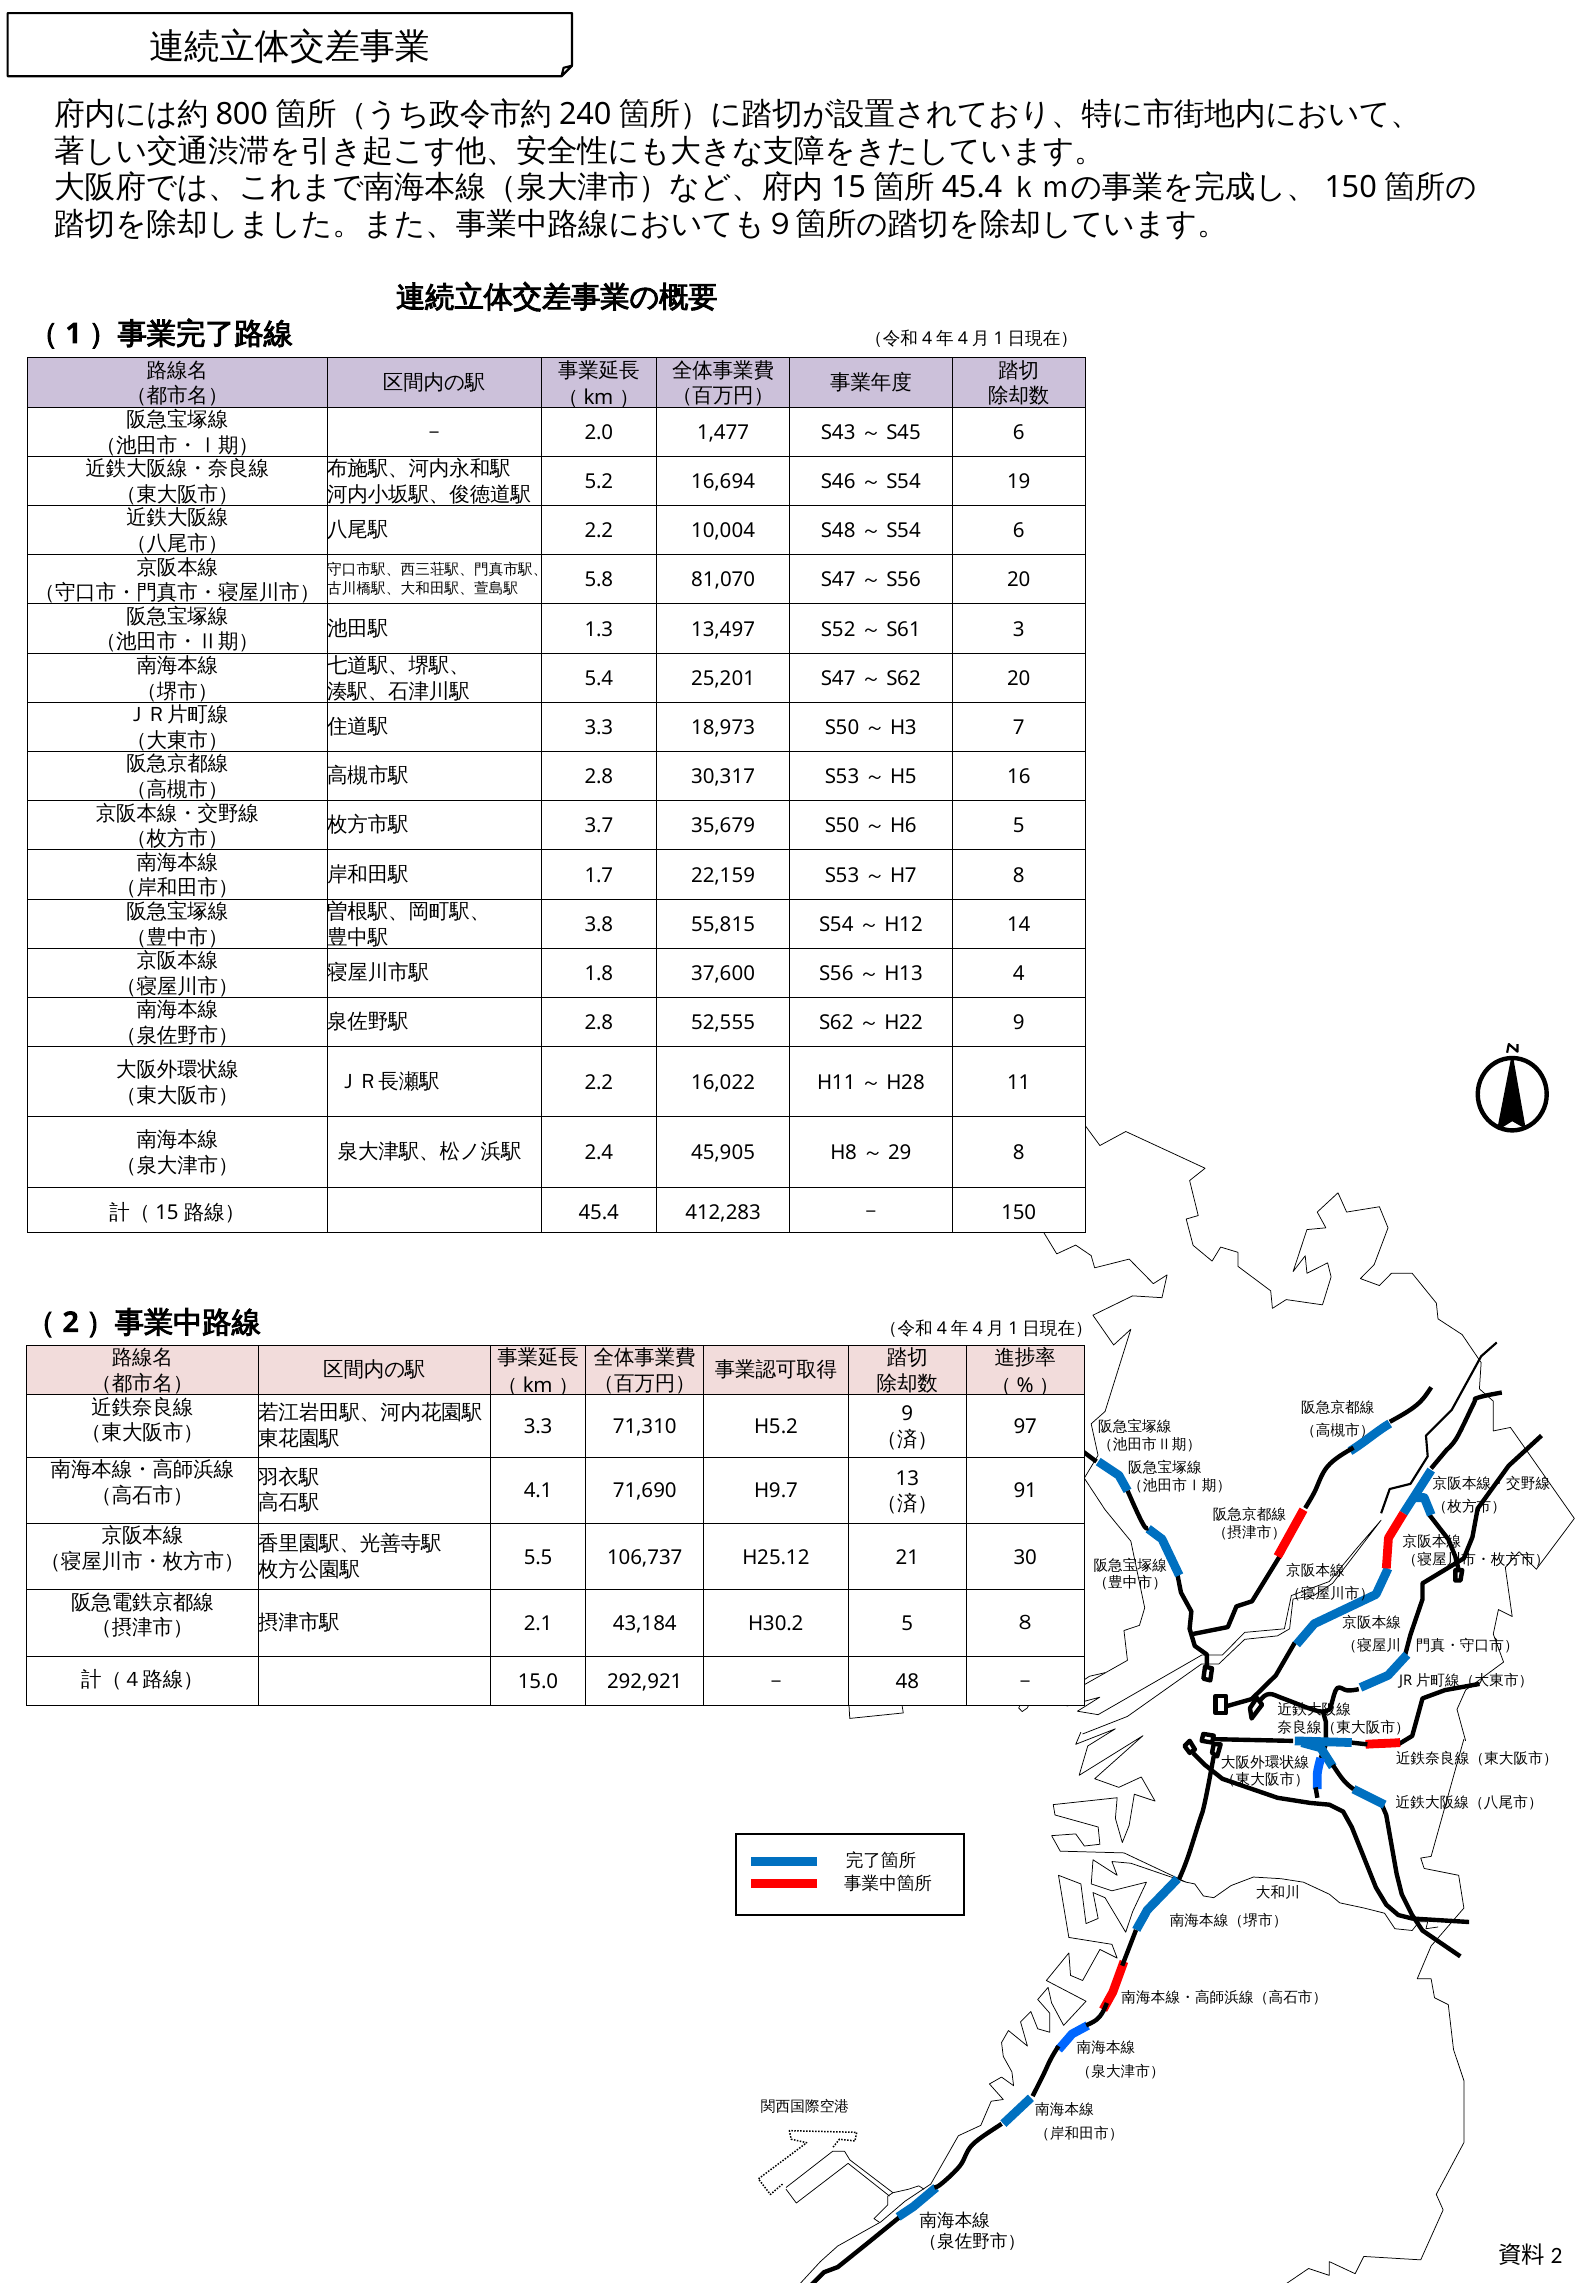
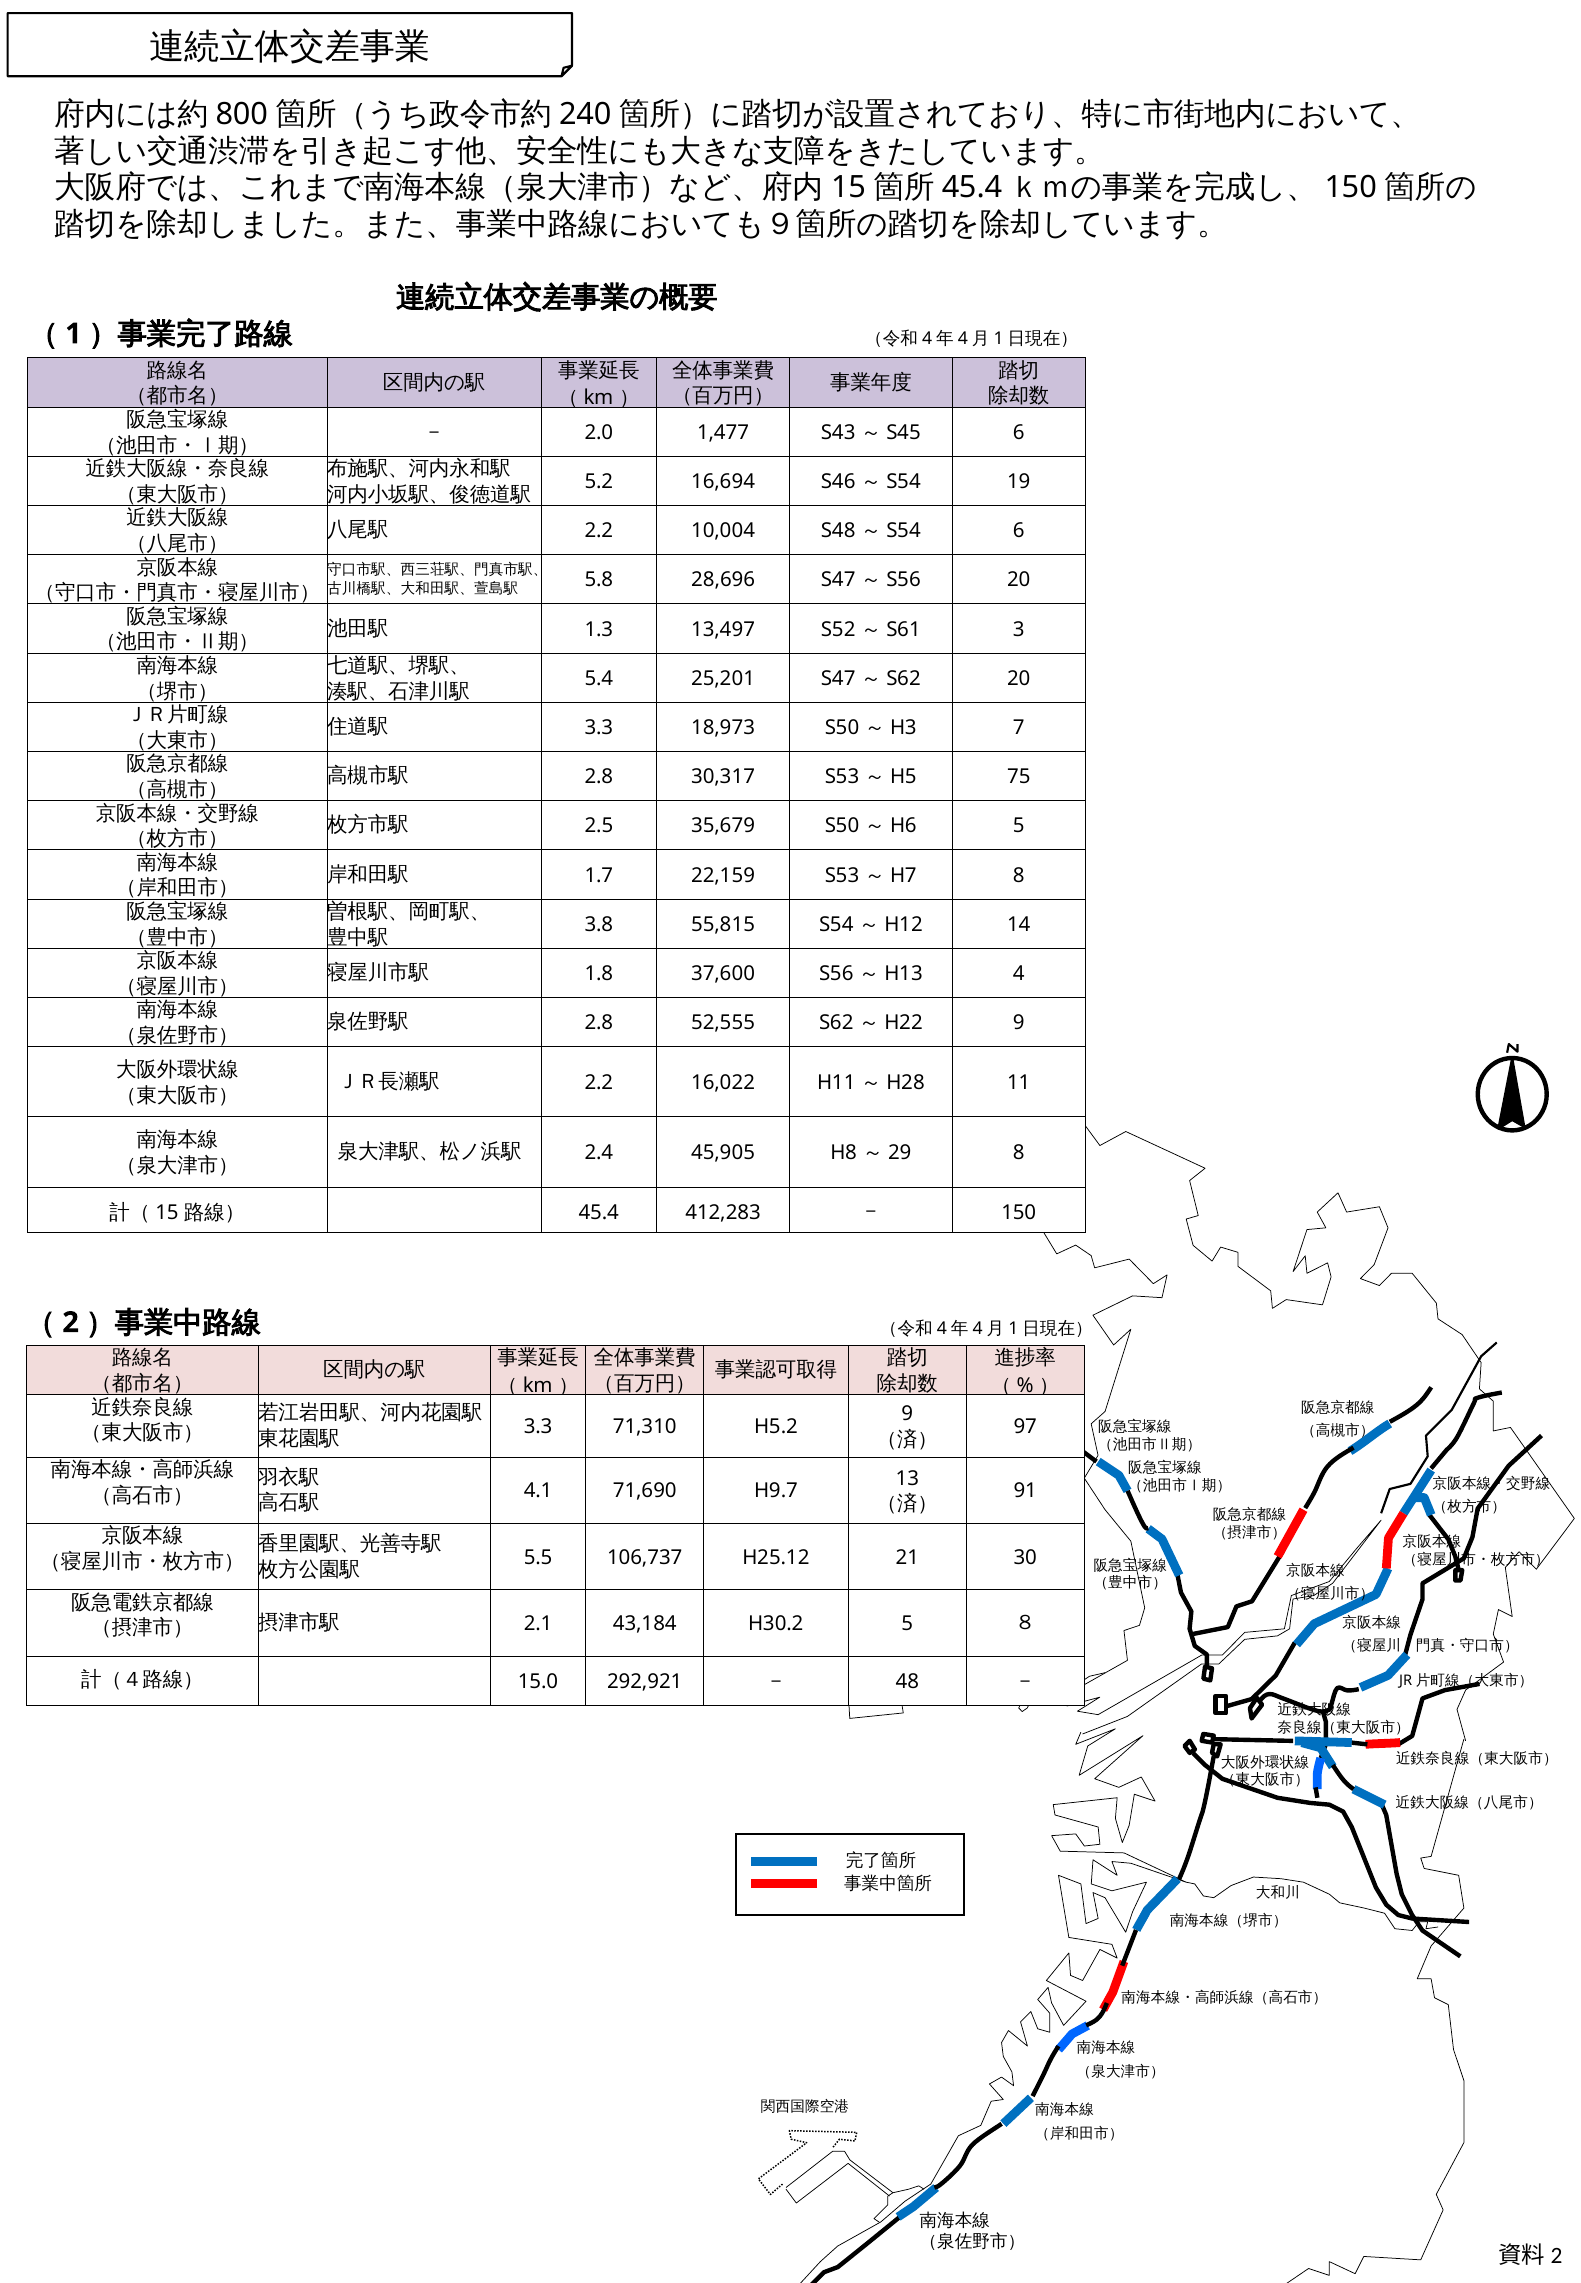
81,070: 81,070 -> 28,696
16: 16 -> 75
3.7: 3.7 -> 2.5
